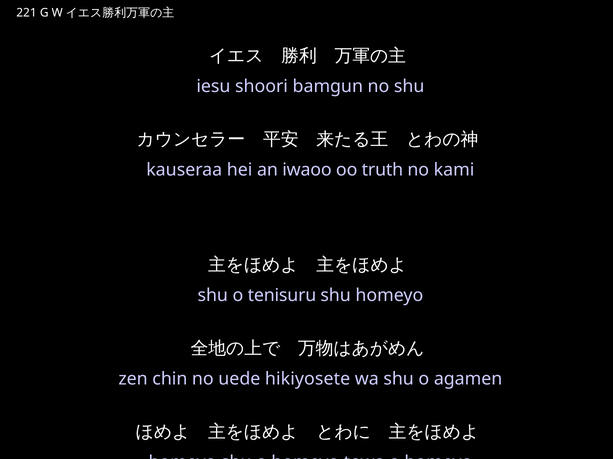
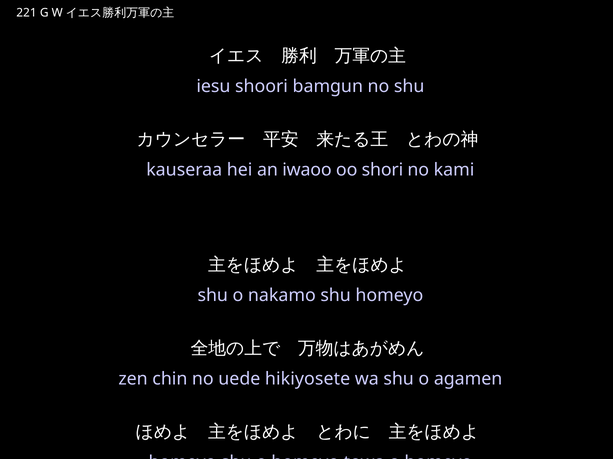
truth: truth -> shori
tenisuru: tenisuru -> nakamo
